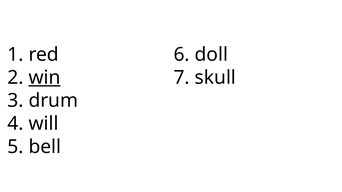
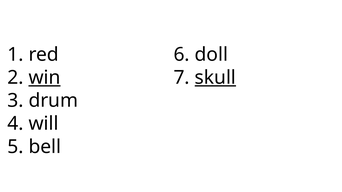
skull underline: none -> present
